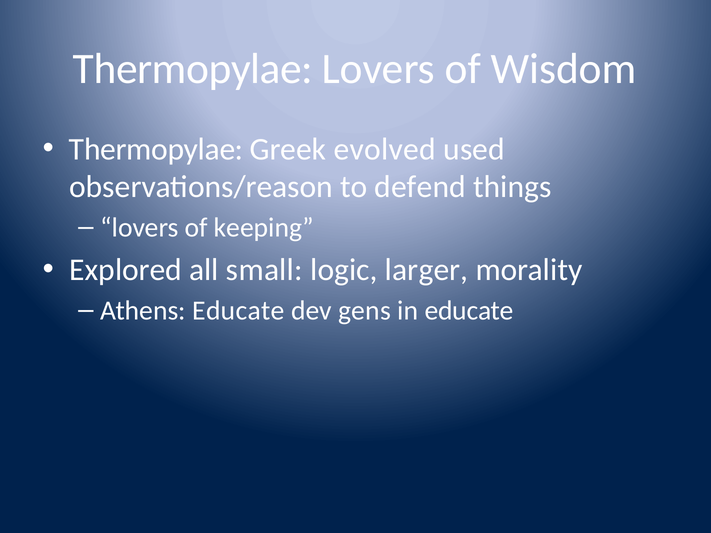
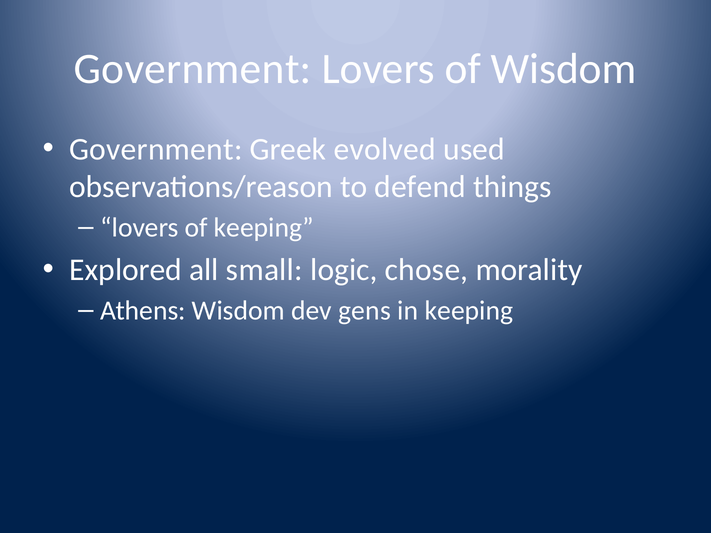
Thermopylae at (193, 69): Thermopylae -> Government
Thermopylae at (156, 149): Thermopylae -> Government
larger: larger -> chose
Athens Educate: Educate -> Wisdom
in educate: educate -> keeping
